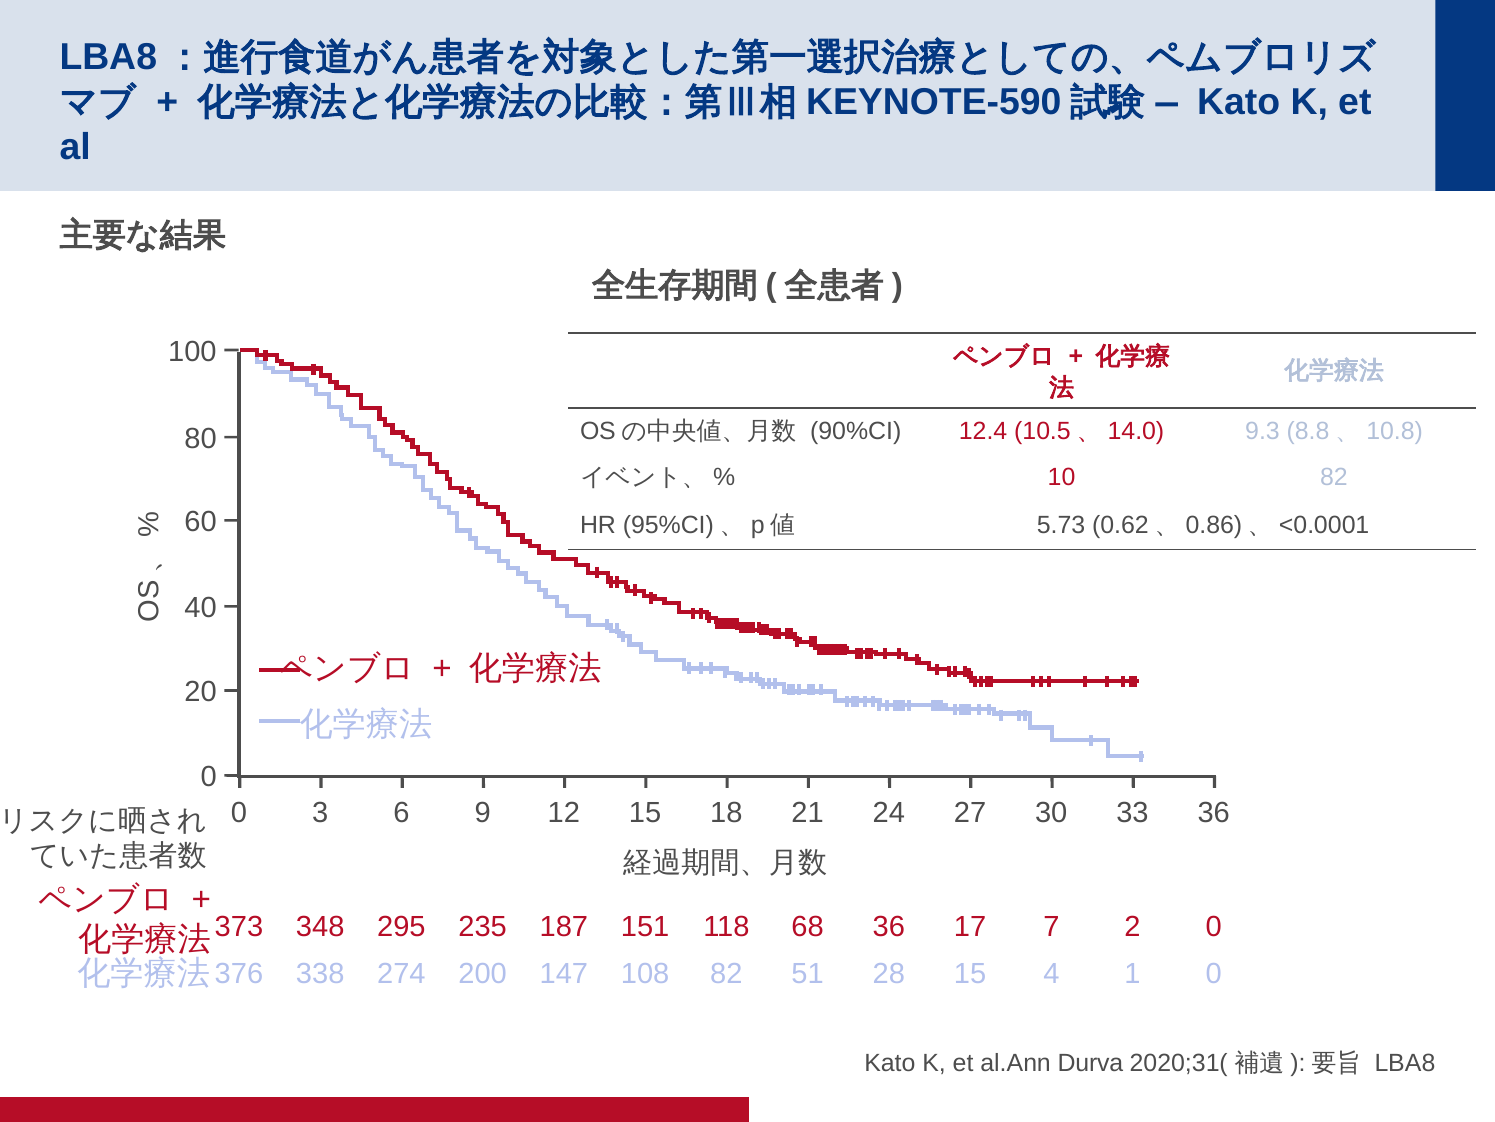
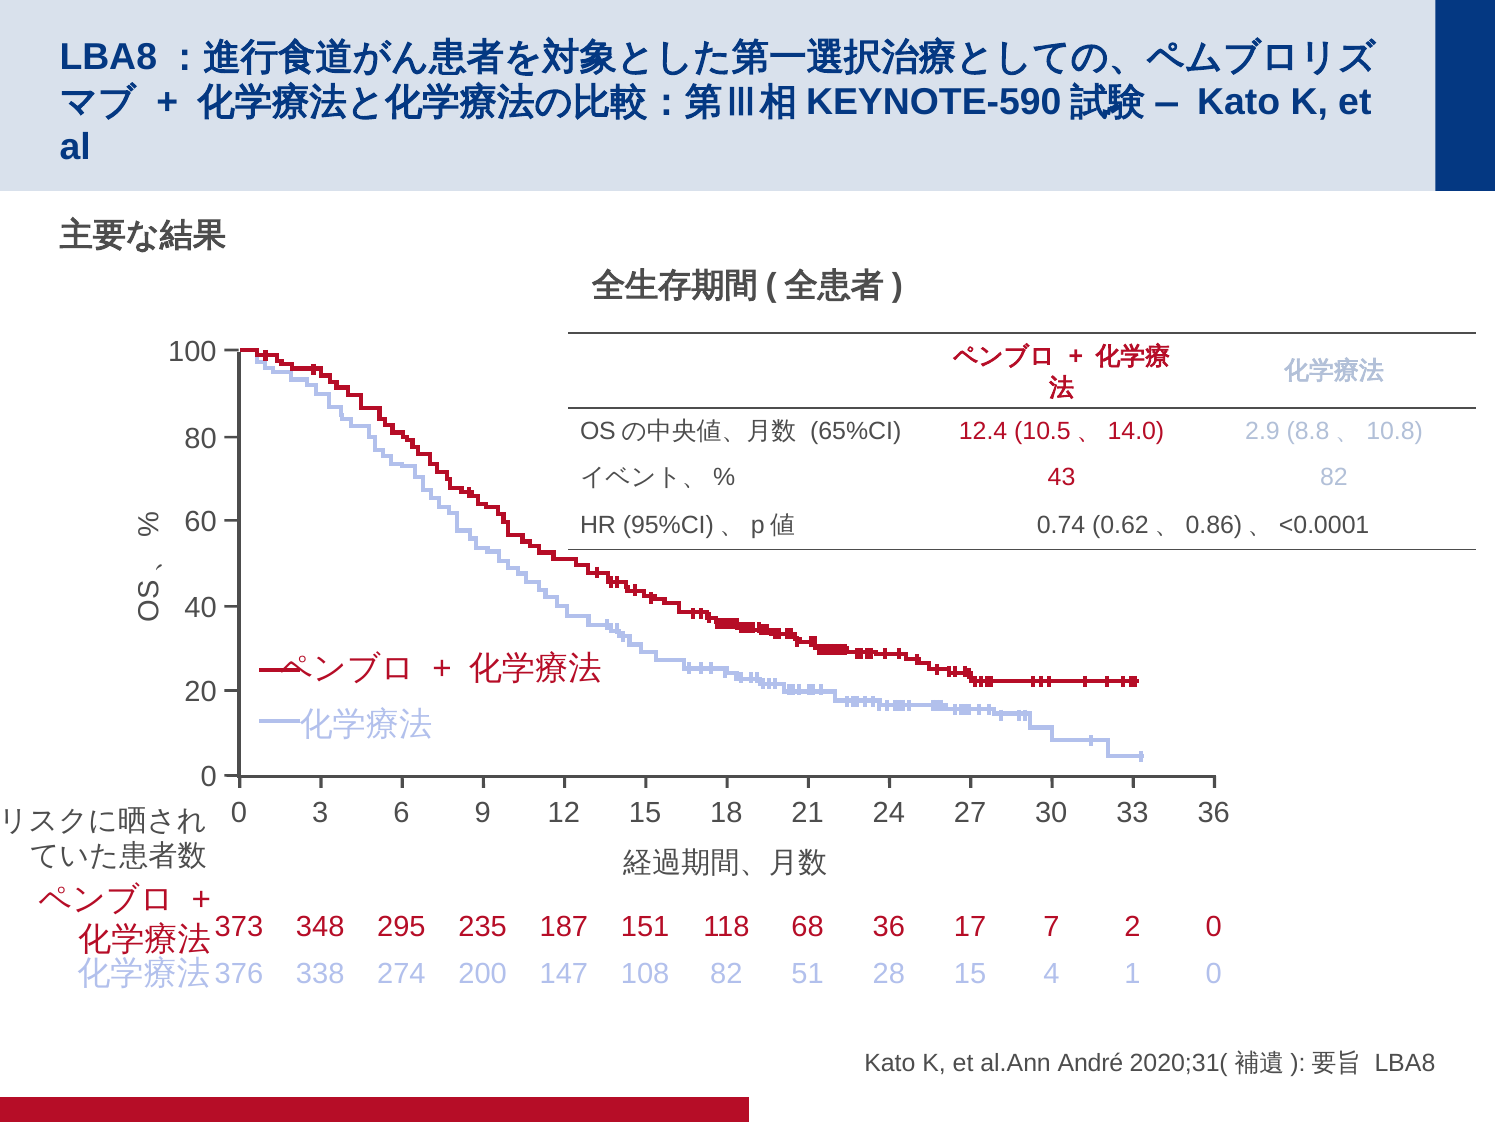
90%CI: 90%CI -> 65%CI
9.3: 9.3 -> 2.9
10: 10 -> 43
5.73: 5.73 -> 0.74
Durva: Durva -> André
